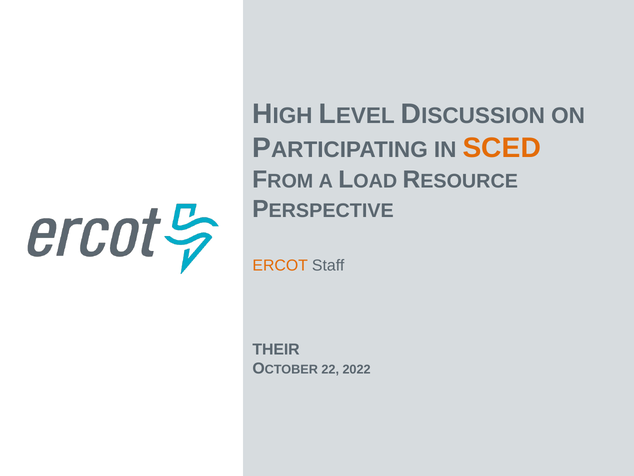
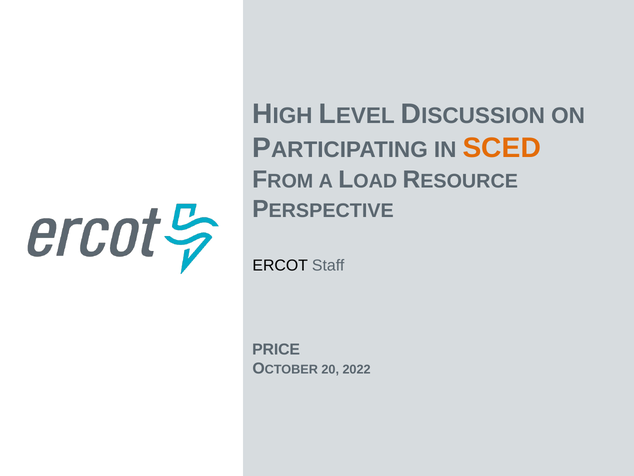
ERCOT colour: orange -> black
THEIR: THEIR -> PRICE
22: 22 -> 20
